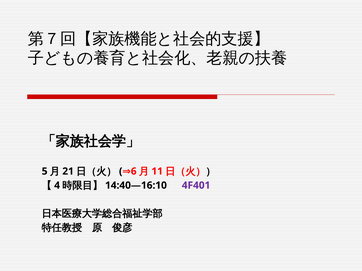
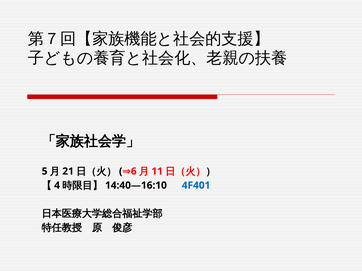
4F401 colour: purple -> blue
